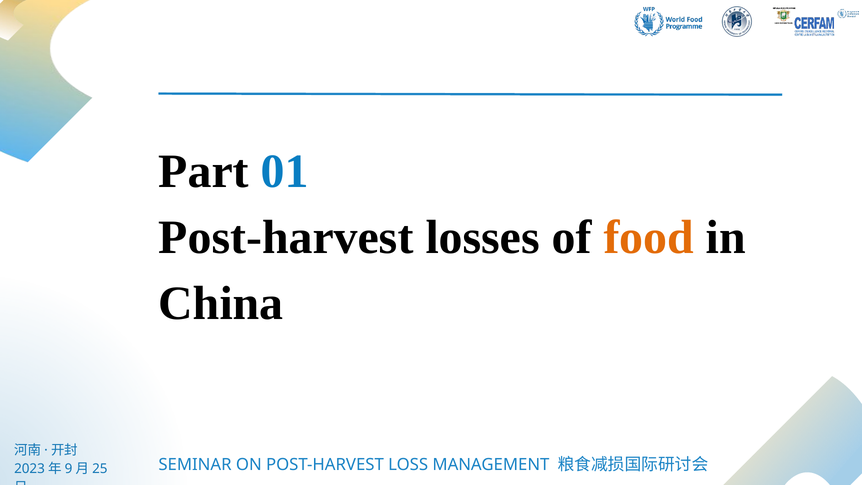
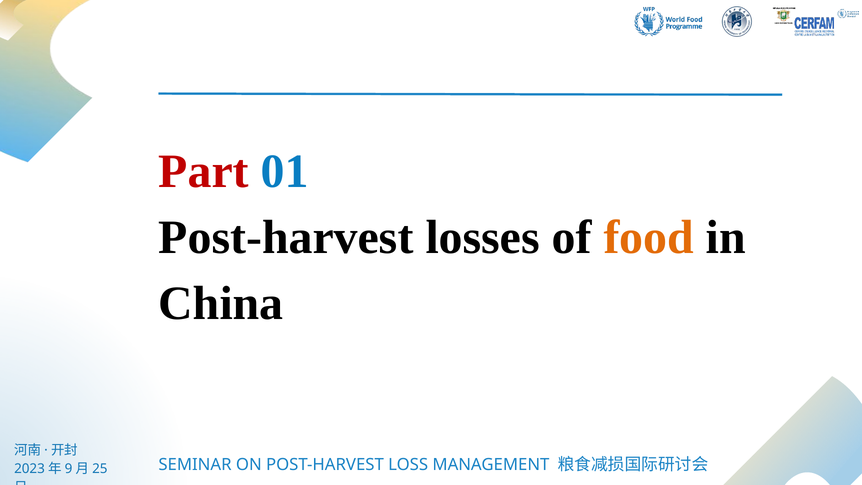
Part colour: black -> red
